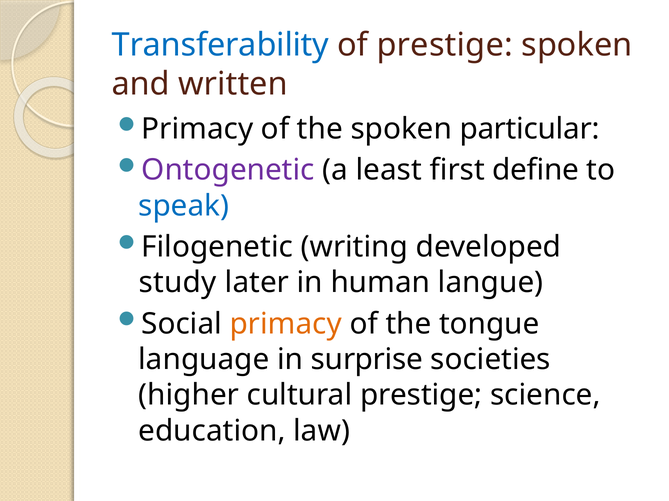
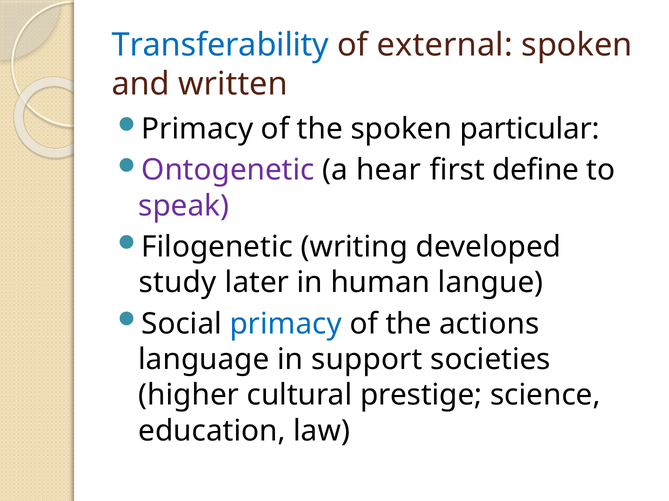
of prestige: prestige -> external
least: least -> hear
speak colour: blue -> purple
primacy at (286, 324) colour: orange -> blue
tongue: tongue -> actions
surprise: surprise -> support
